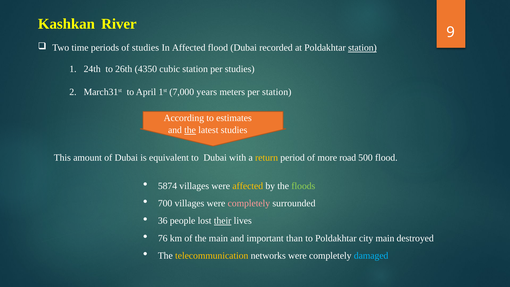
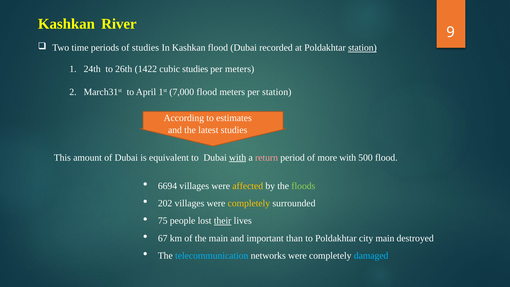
In Affected: Affected -> Kashkan
4350: 4350 -> 1422
cubic station: station -> studies
per studies: studies -> meters
7,000 years: years -> flood
the at (190, 130) underline: present -> none
with at (238, 157) underline: none -> present
return colour: yellow -> pink
more road: road -> with
5874: 5874 -> 6694
700: 700 -> 202
completely at (249, 203) colour: pink -> yellow
36: 36 -> 75
76: 76 -> 67
telecommunication colour: yellow -> light blue
